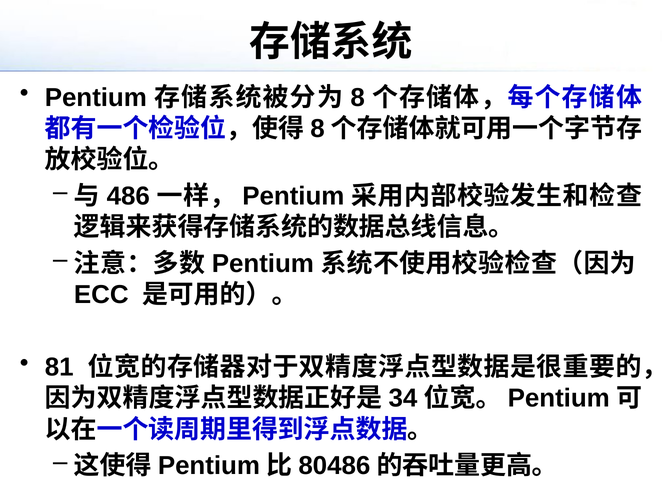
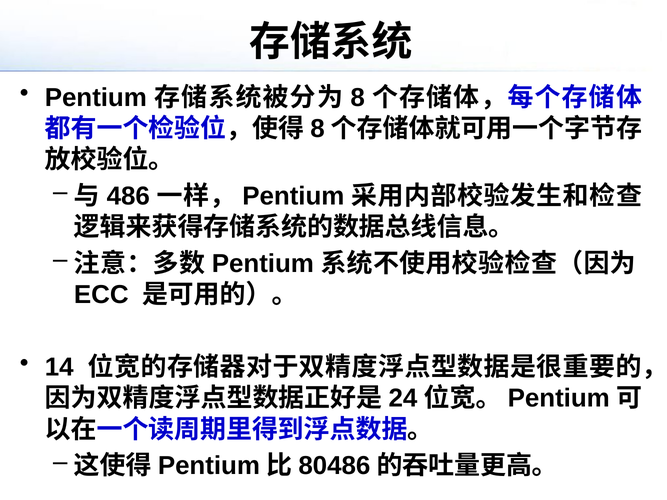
81: 81 -> 14
34: 34 -> 24
